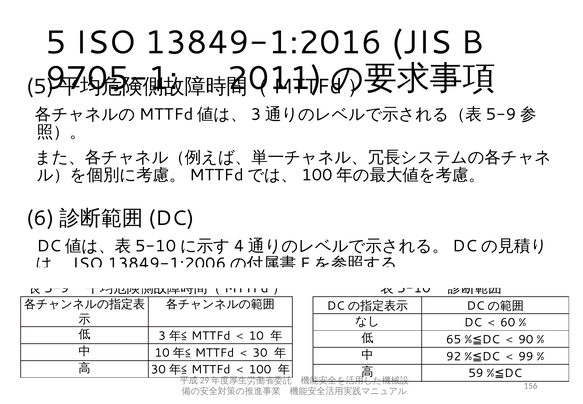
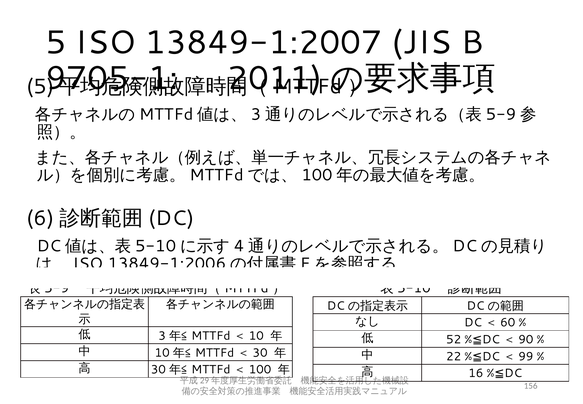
13849-1:2016: 13849-1:2016 -> 13849-1:2007
65: 65 -> 52
92: 92 -> 22
59: 59 -> 16
